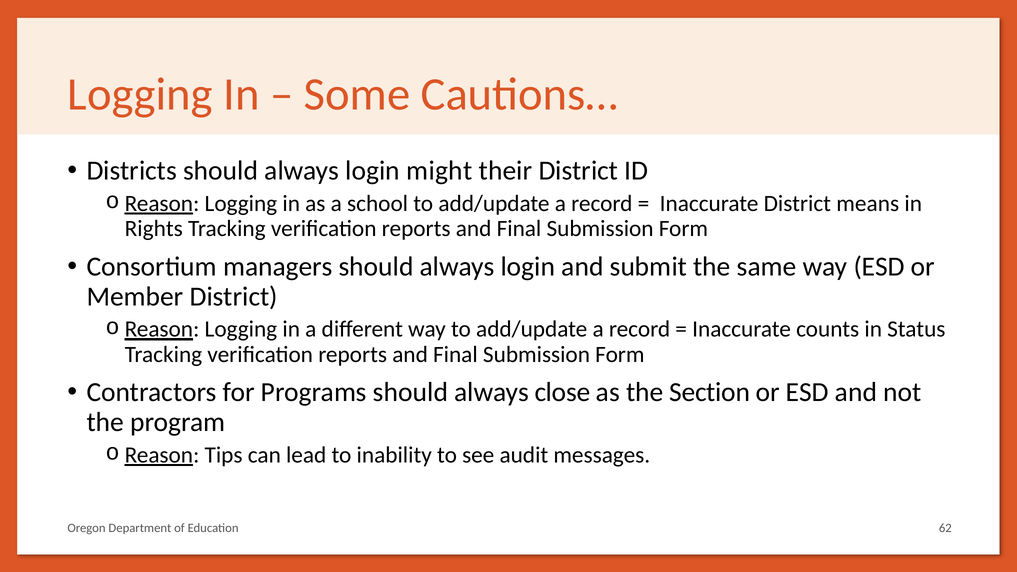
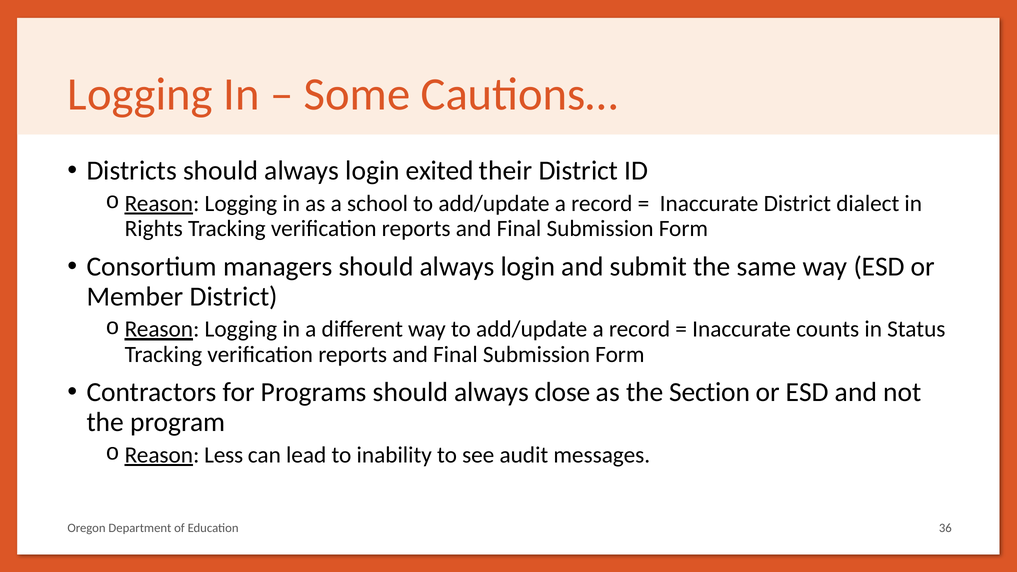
might: might -> exited
means: means -> dialect
Tips: Tips -> Less
62: 62 -> 36
